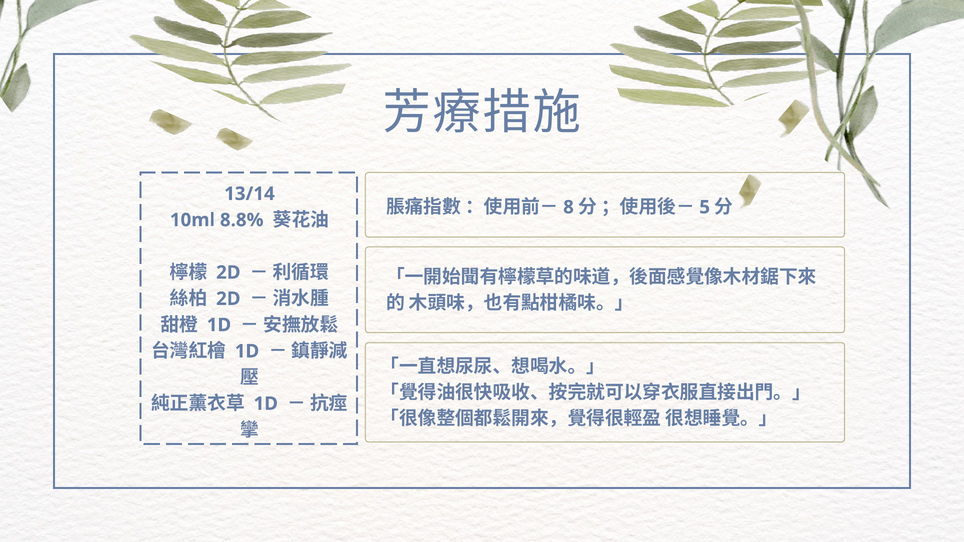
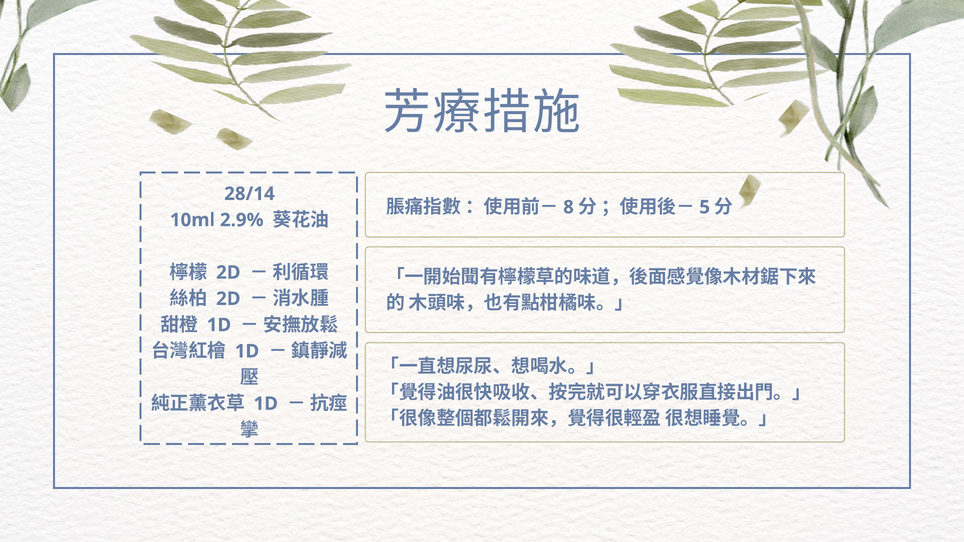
13/14: 13/14 -> 28/14
8.8%: 8.8% -> 2.9%
